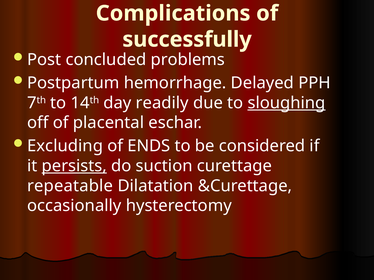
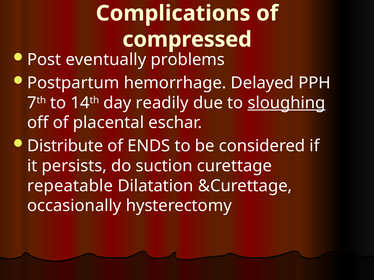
successfully: successfully -> compressed
concluded: concluded -> eventually
Excluding: Excluding -> Distribute
persists underline: present -> none
